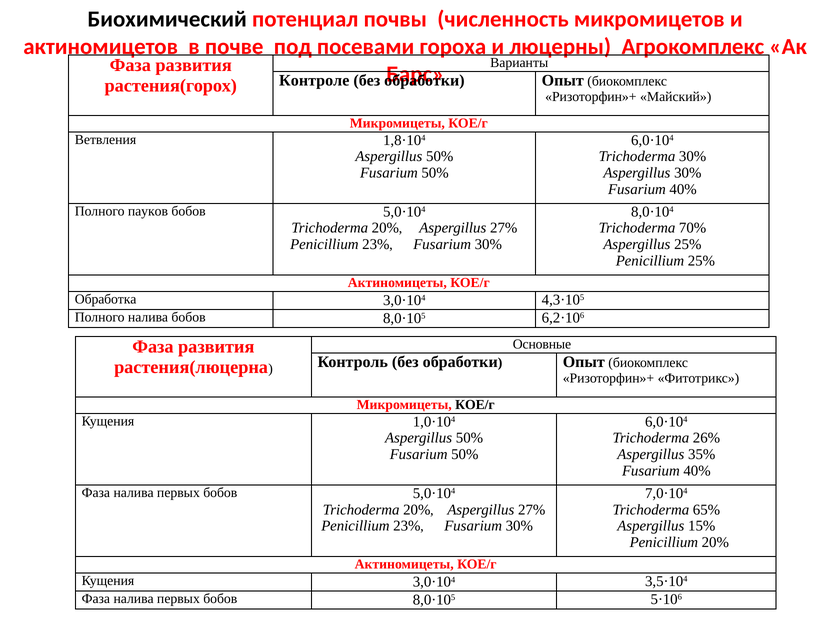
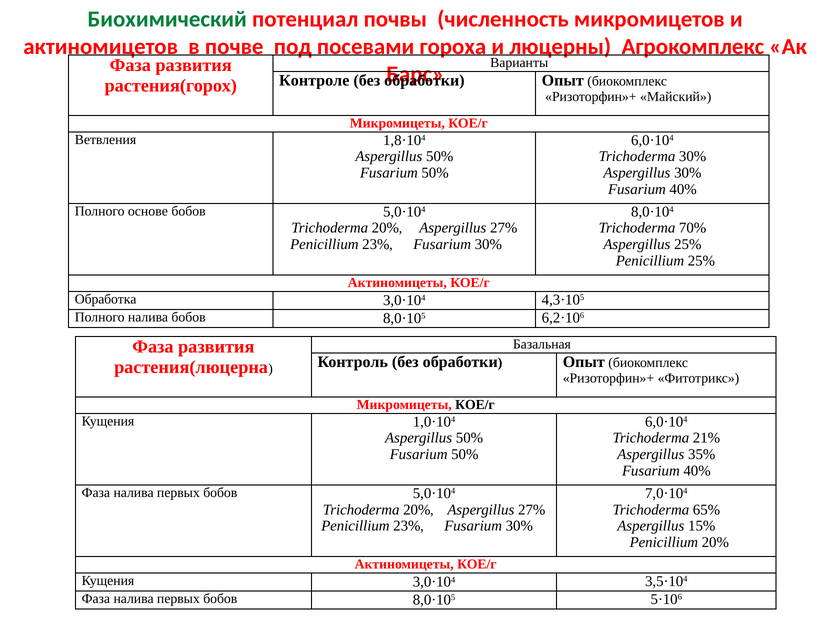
Биохимический colour: black -> green
пауков: пауков -> основе
Основные: Основные -> Базальная
26%: 26% -> 21%
